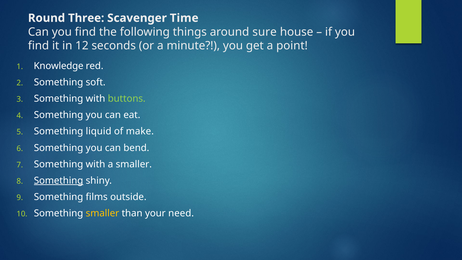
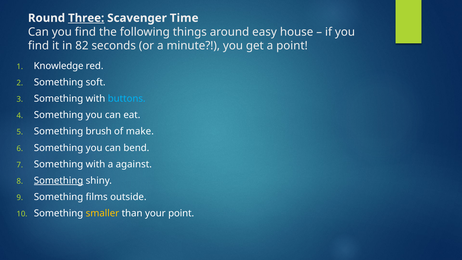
Three underline: none -> present
sure: sure -> easy
12: 12 -> 82
buttons colour: light green -> light blue
liquid: liquid -> brush
a smaller: smaller -> against
your need: need -> point
